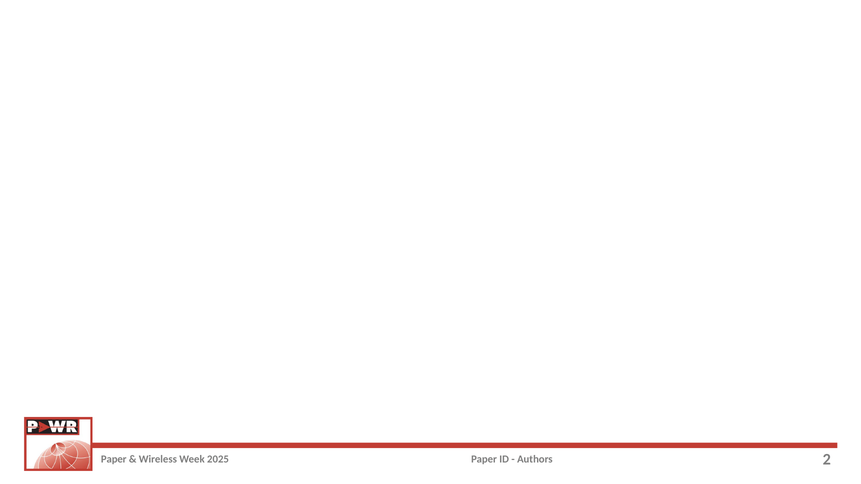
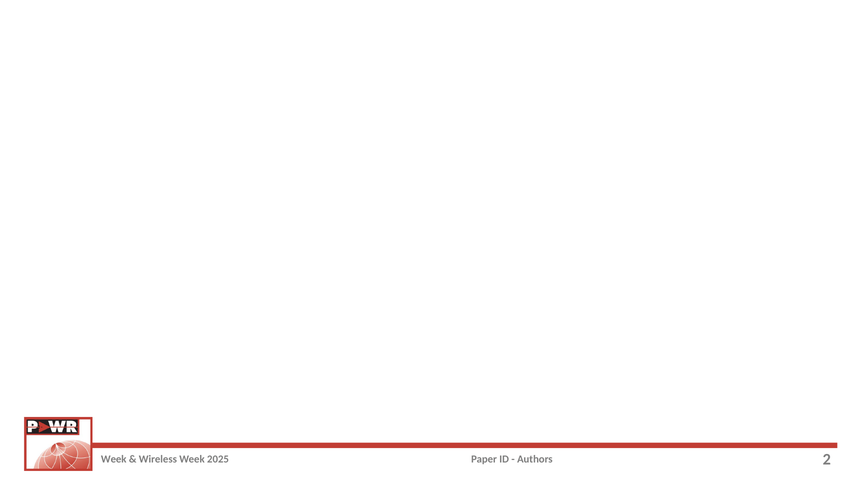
Paper at (114, 460): Paper -> Week
